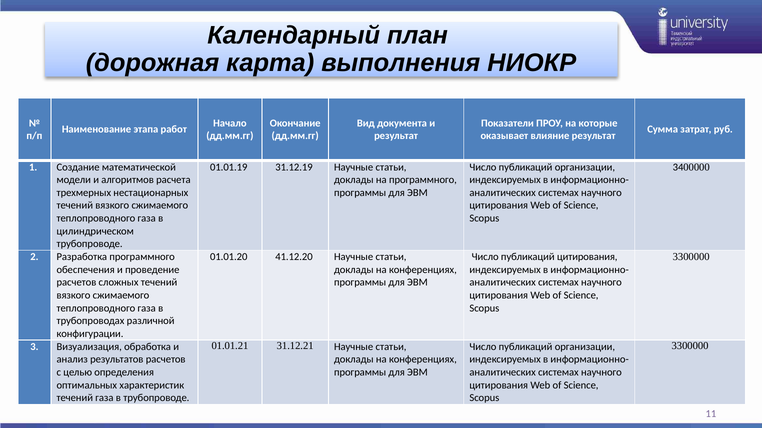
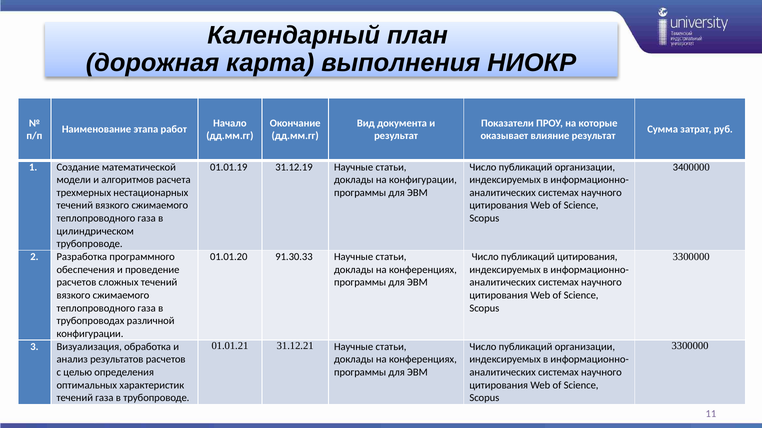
на программного: программного -> конфигурации
41.12.20: 41.12.20 -> 91.30.33
